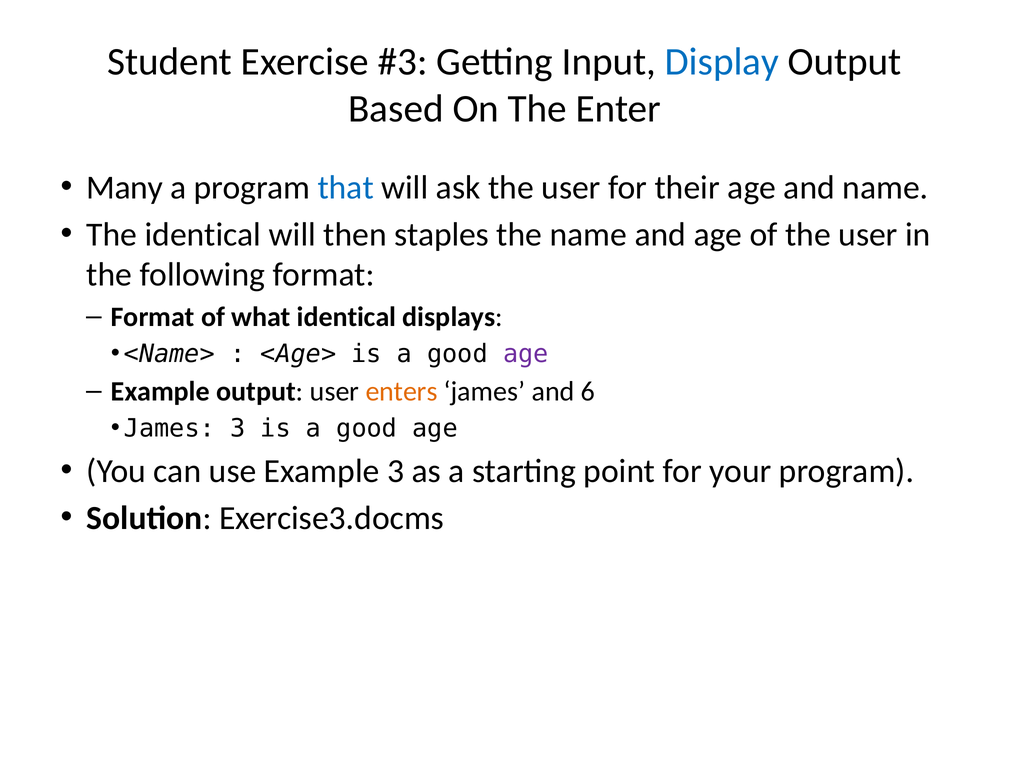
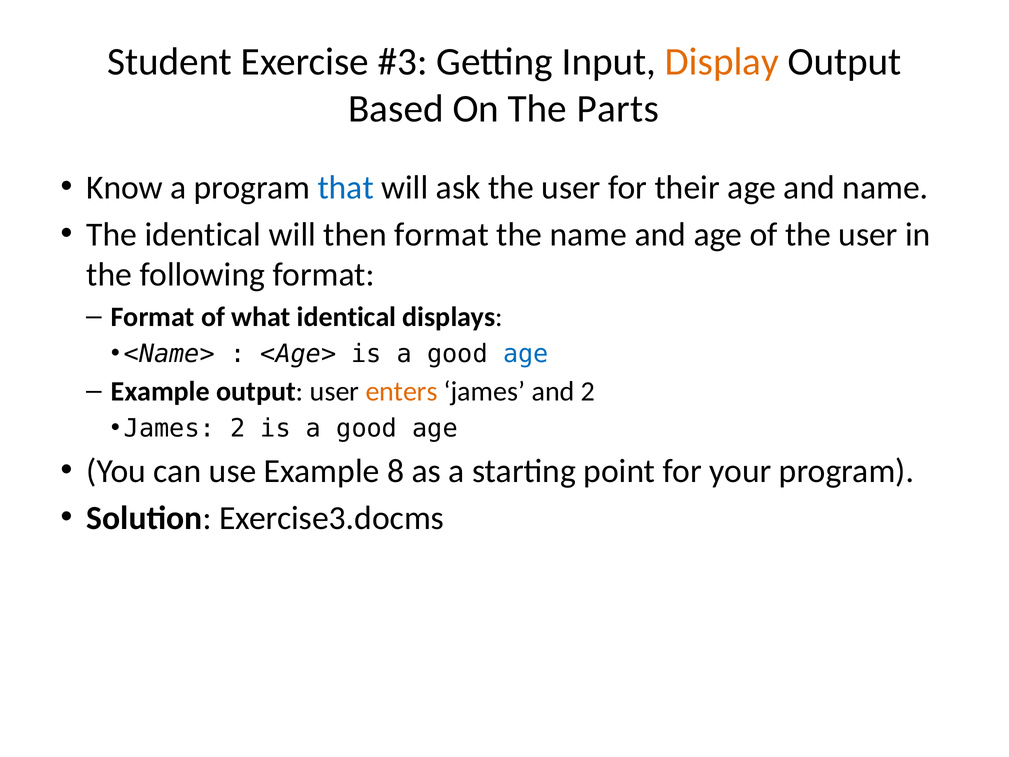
Display colour: blue -> orange
Enter: Enter -> Parts
Many: Many -> Know
then staples: staples -> format
age at (526, 354) colour: purple -> blue
and 6: 6 -> 2
James 3: 3 -> 2
Example 3: 3 -> 8
